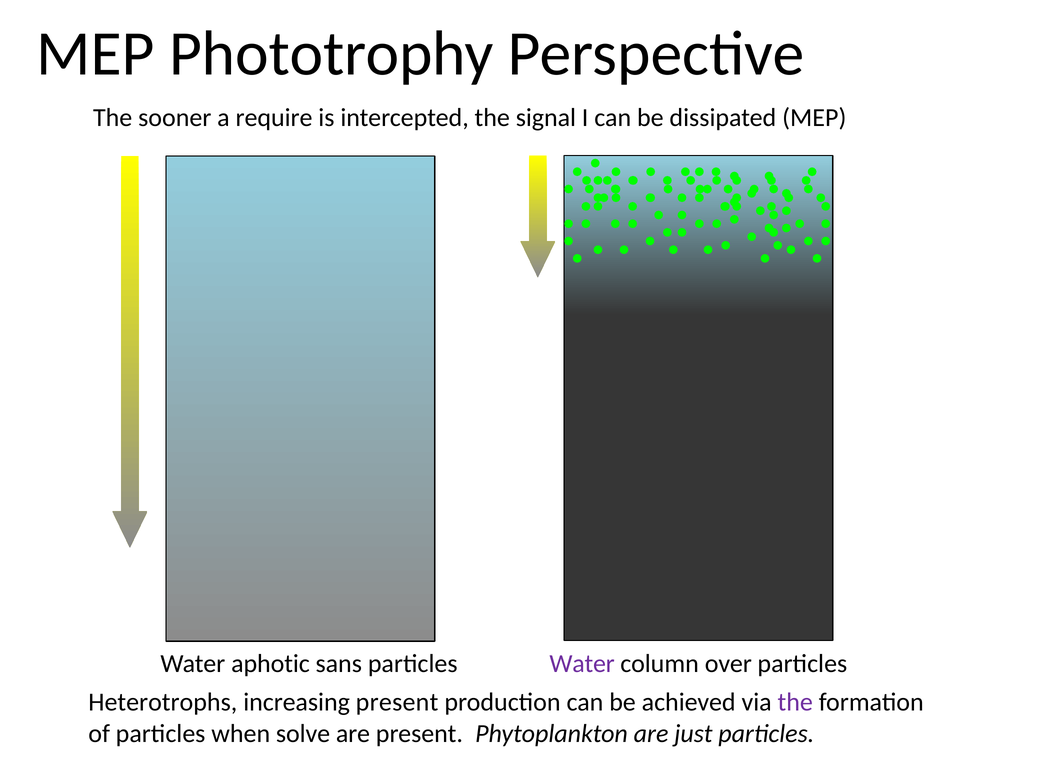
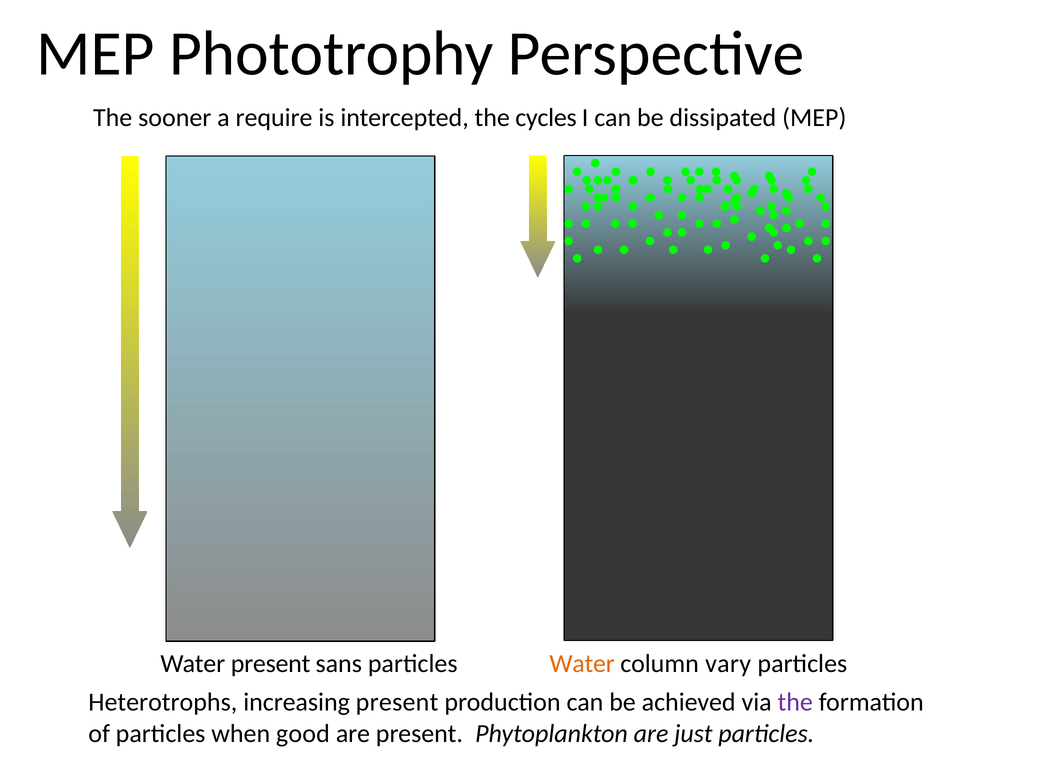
signal: signal -> cycles
Water aphotic: aphotic -> present
Water at (582, 664) colour: purple -> orange
over: over -> vary
solve: solve -> good
